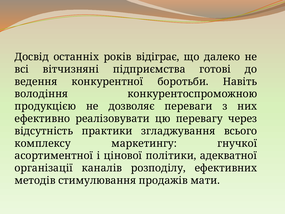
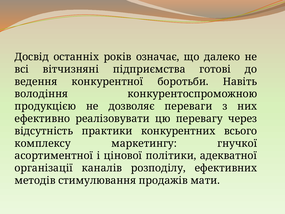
відіграє: відіграє -> означає
згладжування: згладжування -> конкурентних
